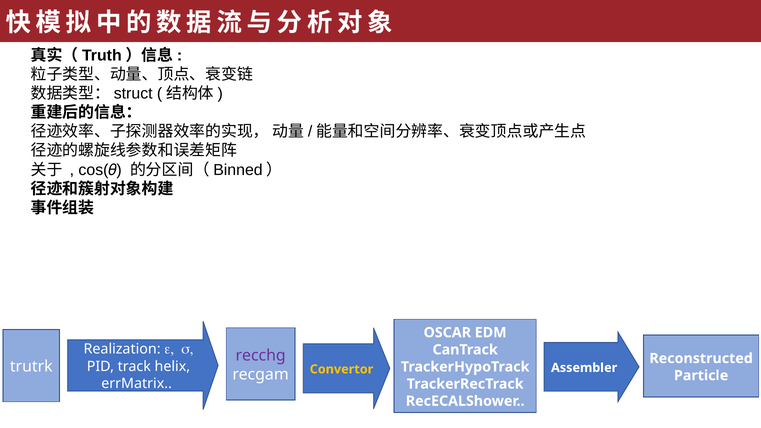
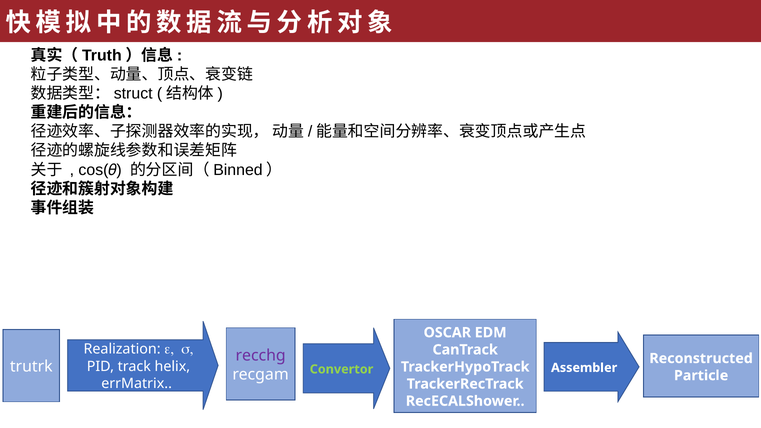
Convertor colour: yellow -> light green
